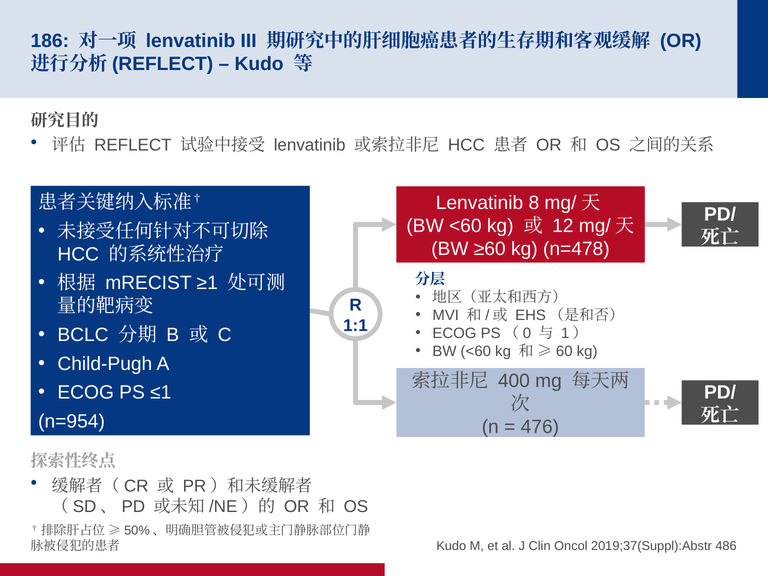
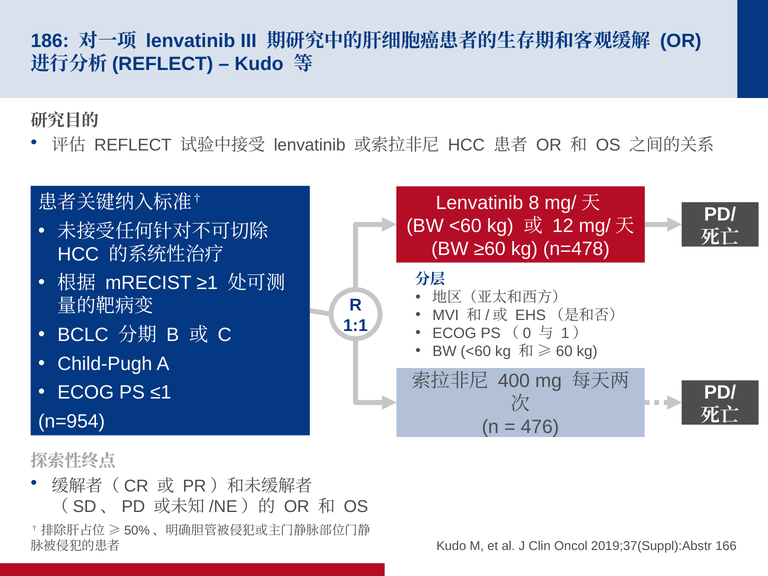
486: 486 -> 166
